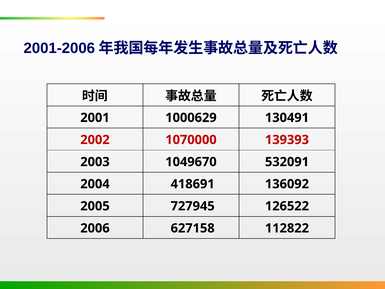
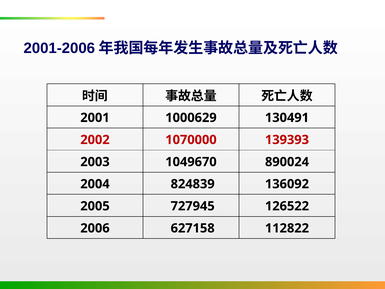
532091: 532091 -> 890024
418691: 418691 -> 824839
